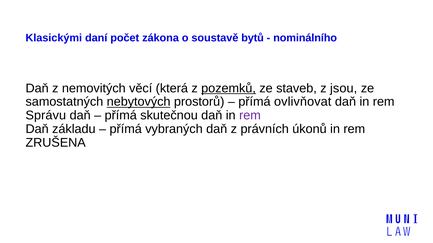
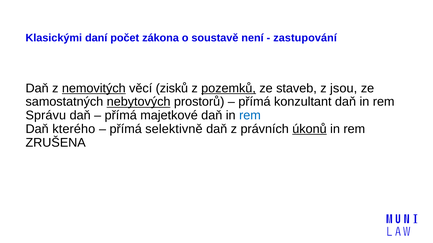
bytů: bytů -> není
nominálního: nominálního -> zastupování
nemovitých underline: none -> present
která: která -> zisků
ovlivňovat: ovlivňovat -> konzultant
skutečnou: skutečnou -> majetkové
rem at (250, 116) colour: purple -> blue
základu: základu -> kterého
vybraných: vybraných -> selektivně
úkonů underline: none -> present
